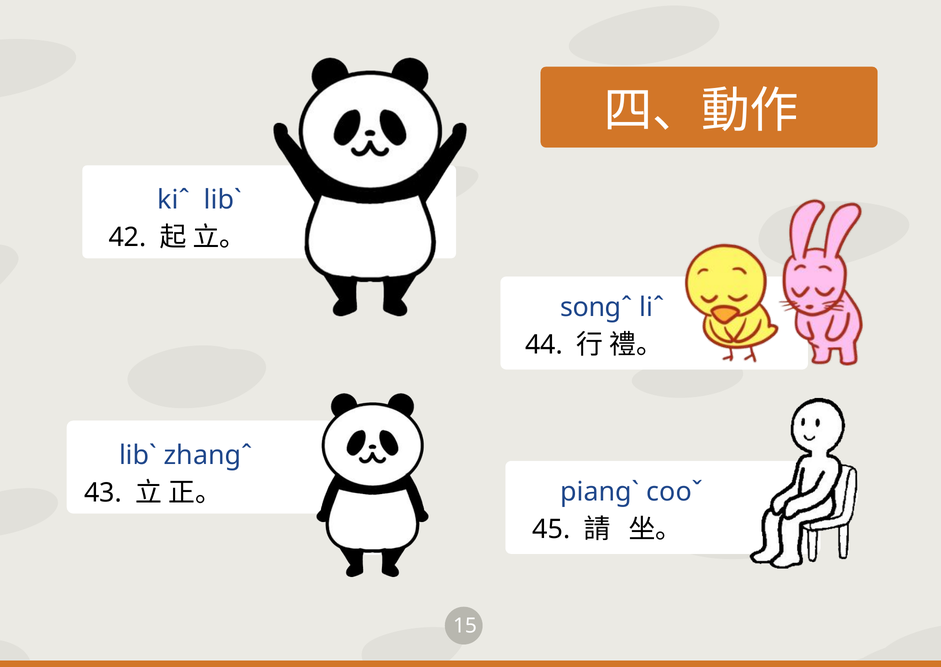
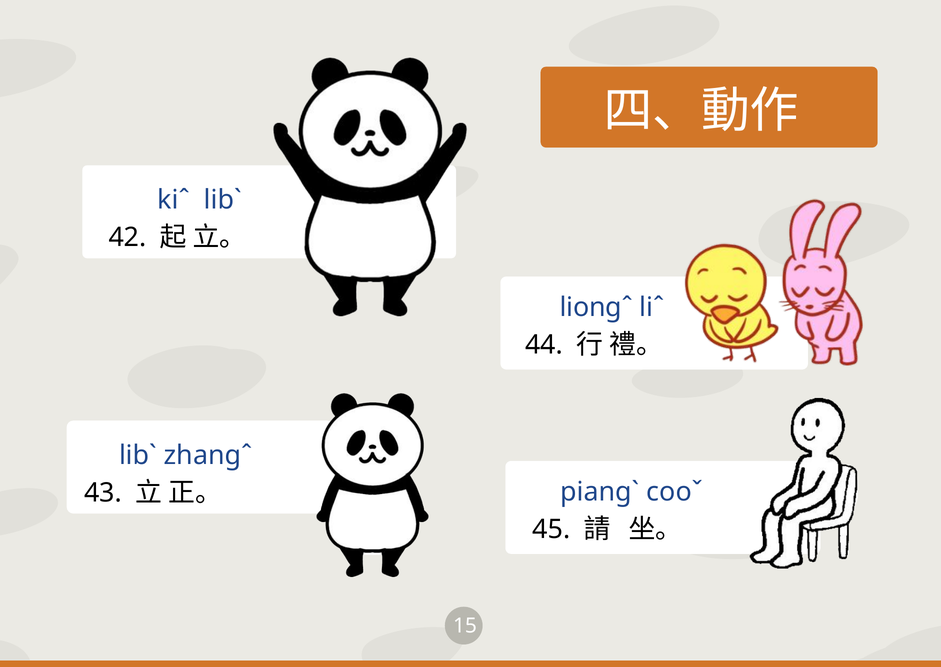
songˆ: songˆ -> liongˆ
